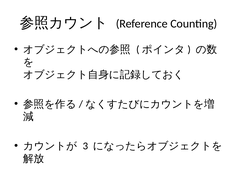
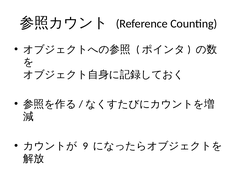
3: 3 -> 9
